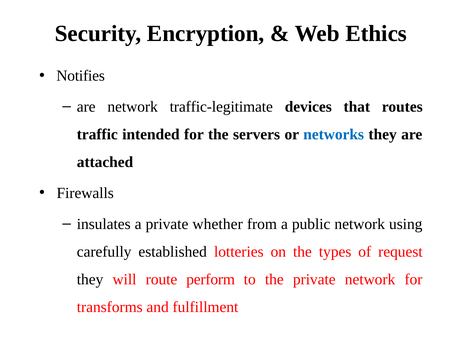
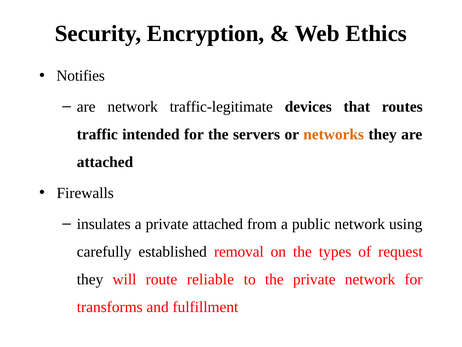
networks colour: blue -> orange
private whether: whether -> attached
lotteries: lotteries -> removal
perform: perform -> reliable
